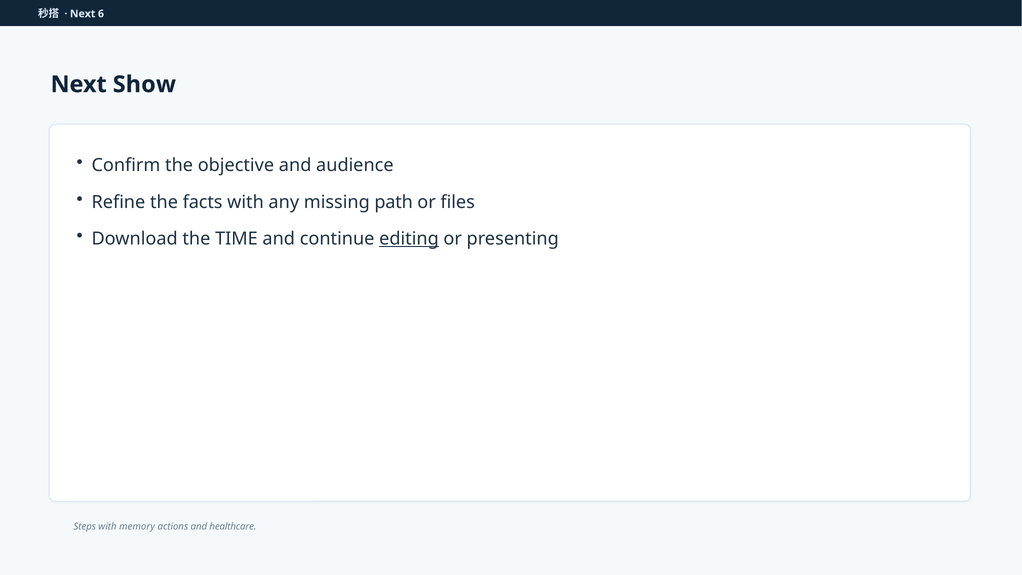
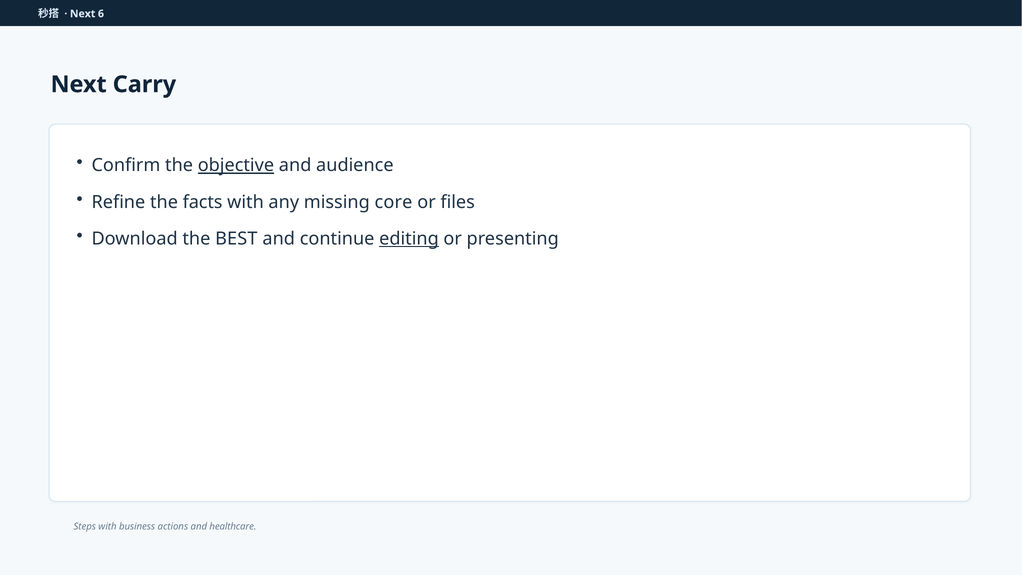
Show: Show -> Carry
objective underline: none -> present
path: path -> core
TIME: TIME -> BEST
memory: memory -> business
